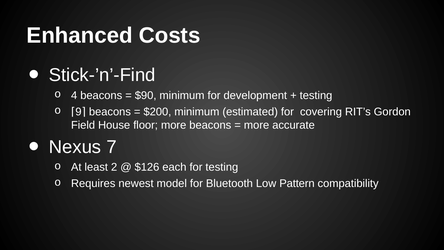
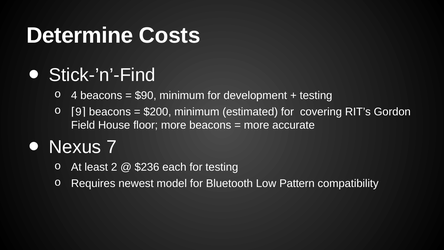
Enhanced: Enhanced -> Determine
$126: $126 -> $236
